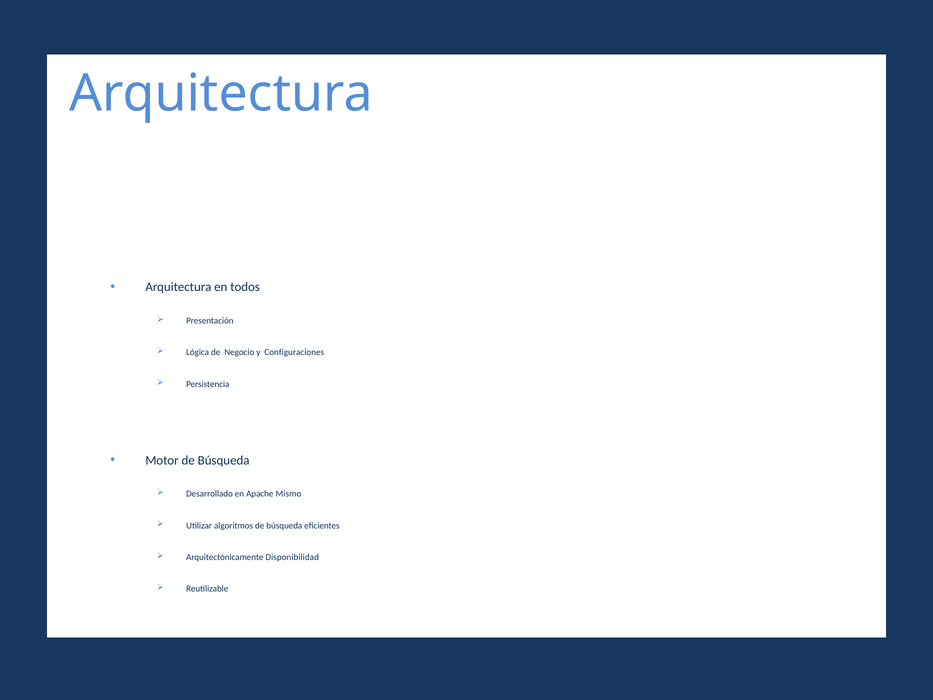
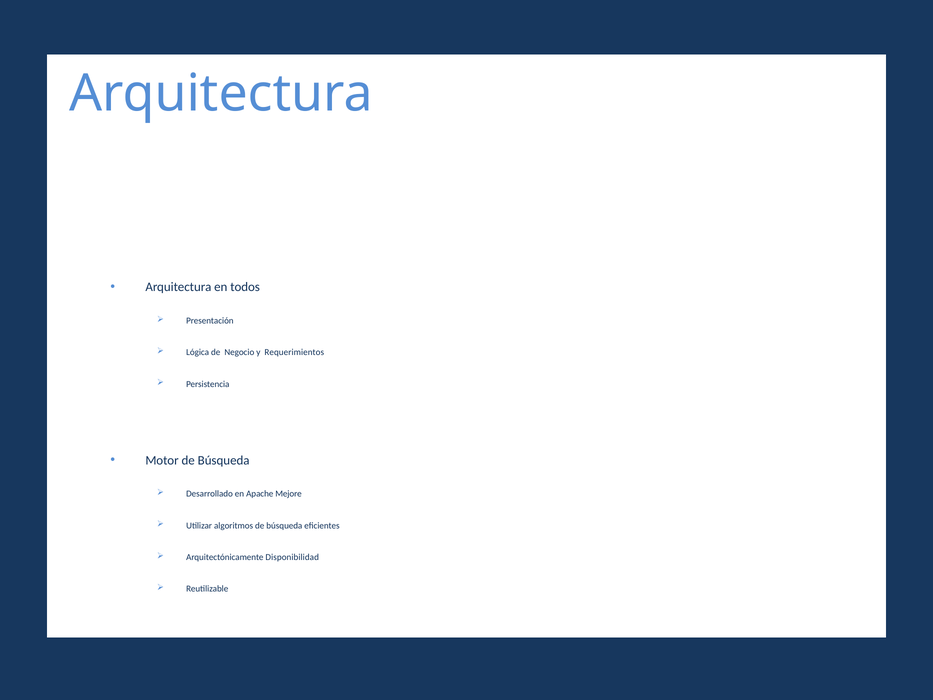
Configuraciones: Configuraciones -> Requerimientos
Mismo: Mismo -> Mejore
